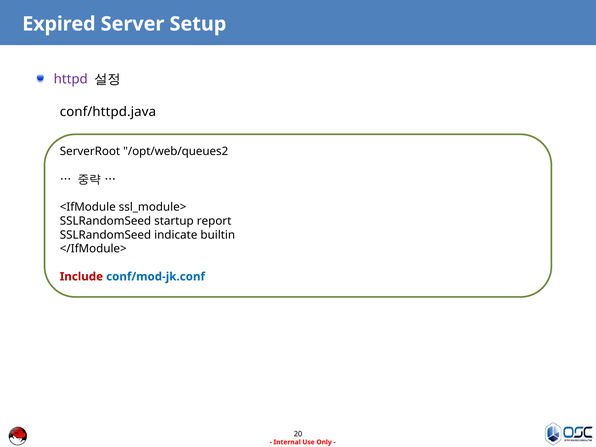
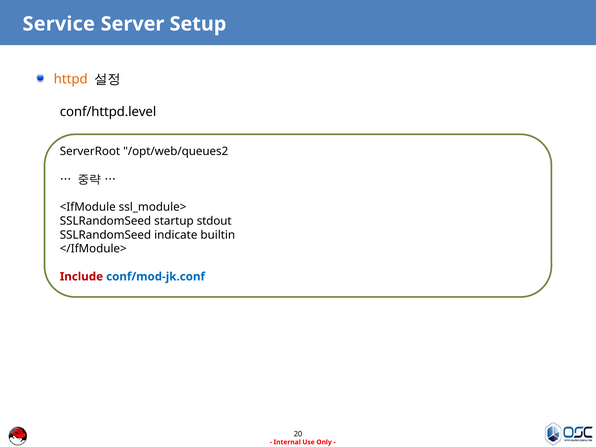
Expired: Expired -> Service
httpd colour: purple -> orange
conf/httpd.java: conf/httpd.java -> conf/httpd.level
report: report -> stdout
